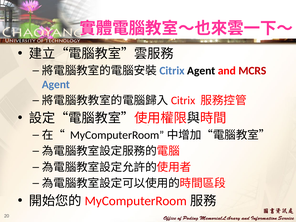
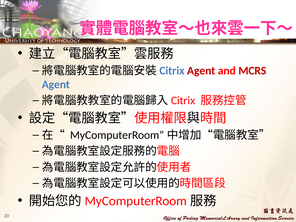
Agent at (201, 71) colour: black -> red
